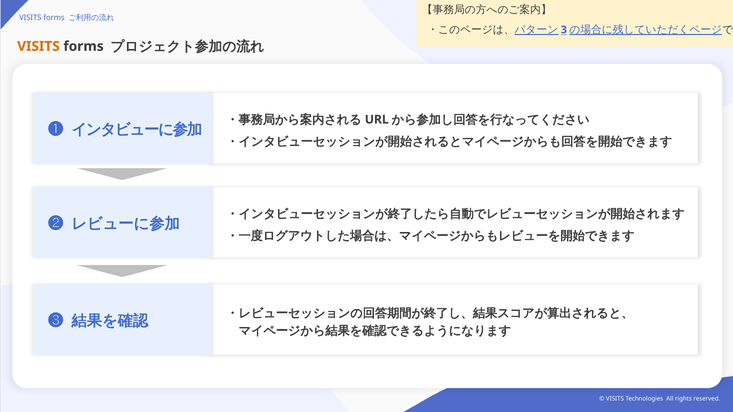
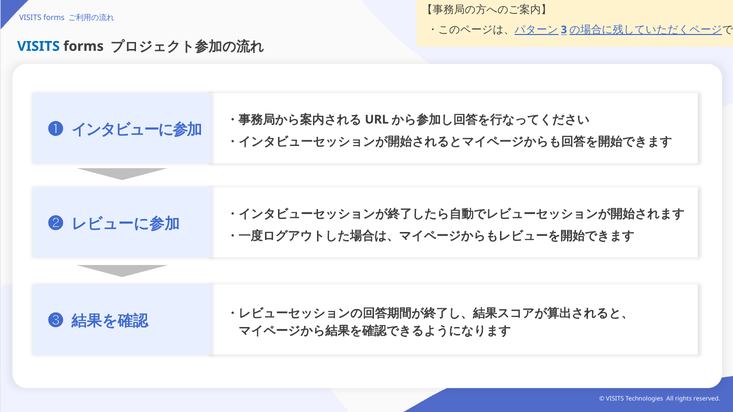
VISITS at (38, 46) colour: orange -> blue
